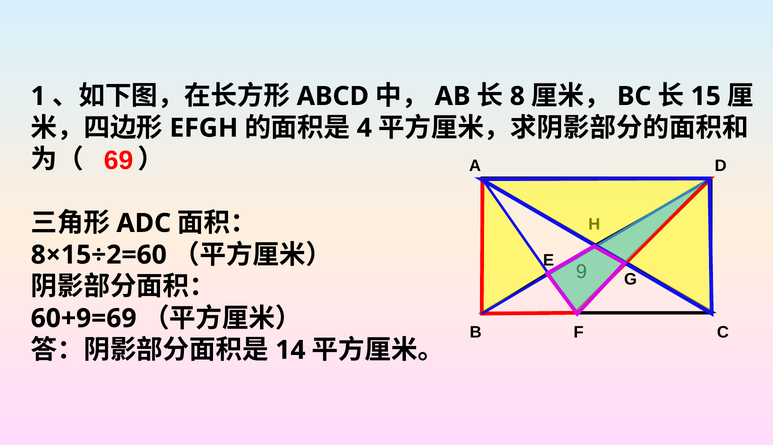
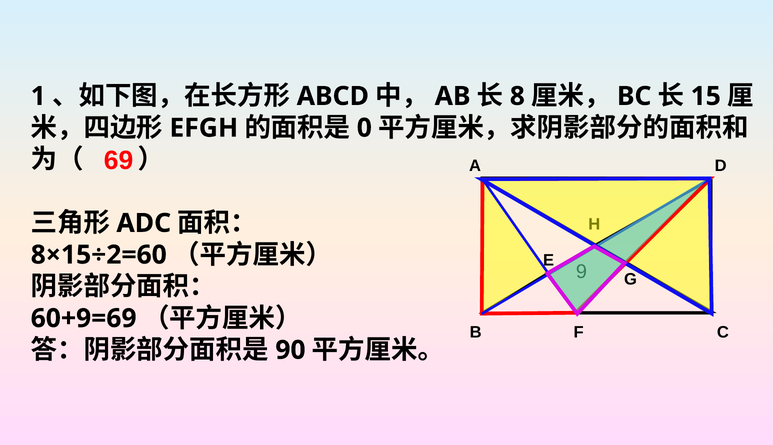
4: 4 -> 0
14: 14 -> 90
